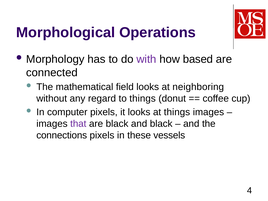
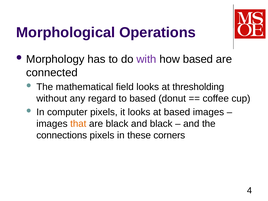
neighboring: neighboring -> thresholding
to things: things -> based
at things: things -> based
that colour: purple -> orange
vessels: vessels -> corners
